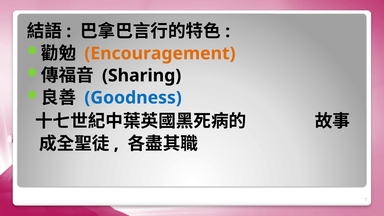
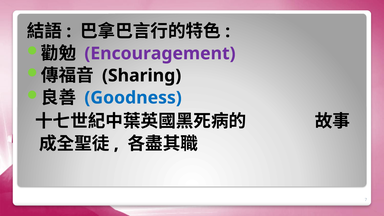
Encouragement colour: orange -> purple
